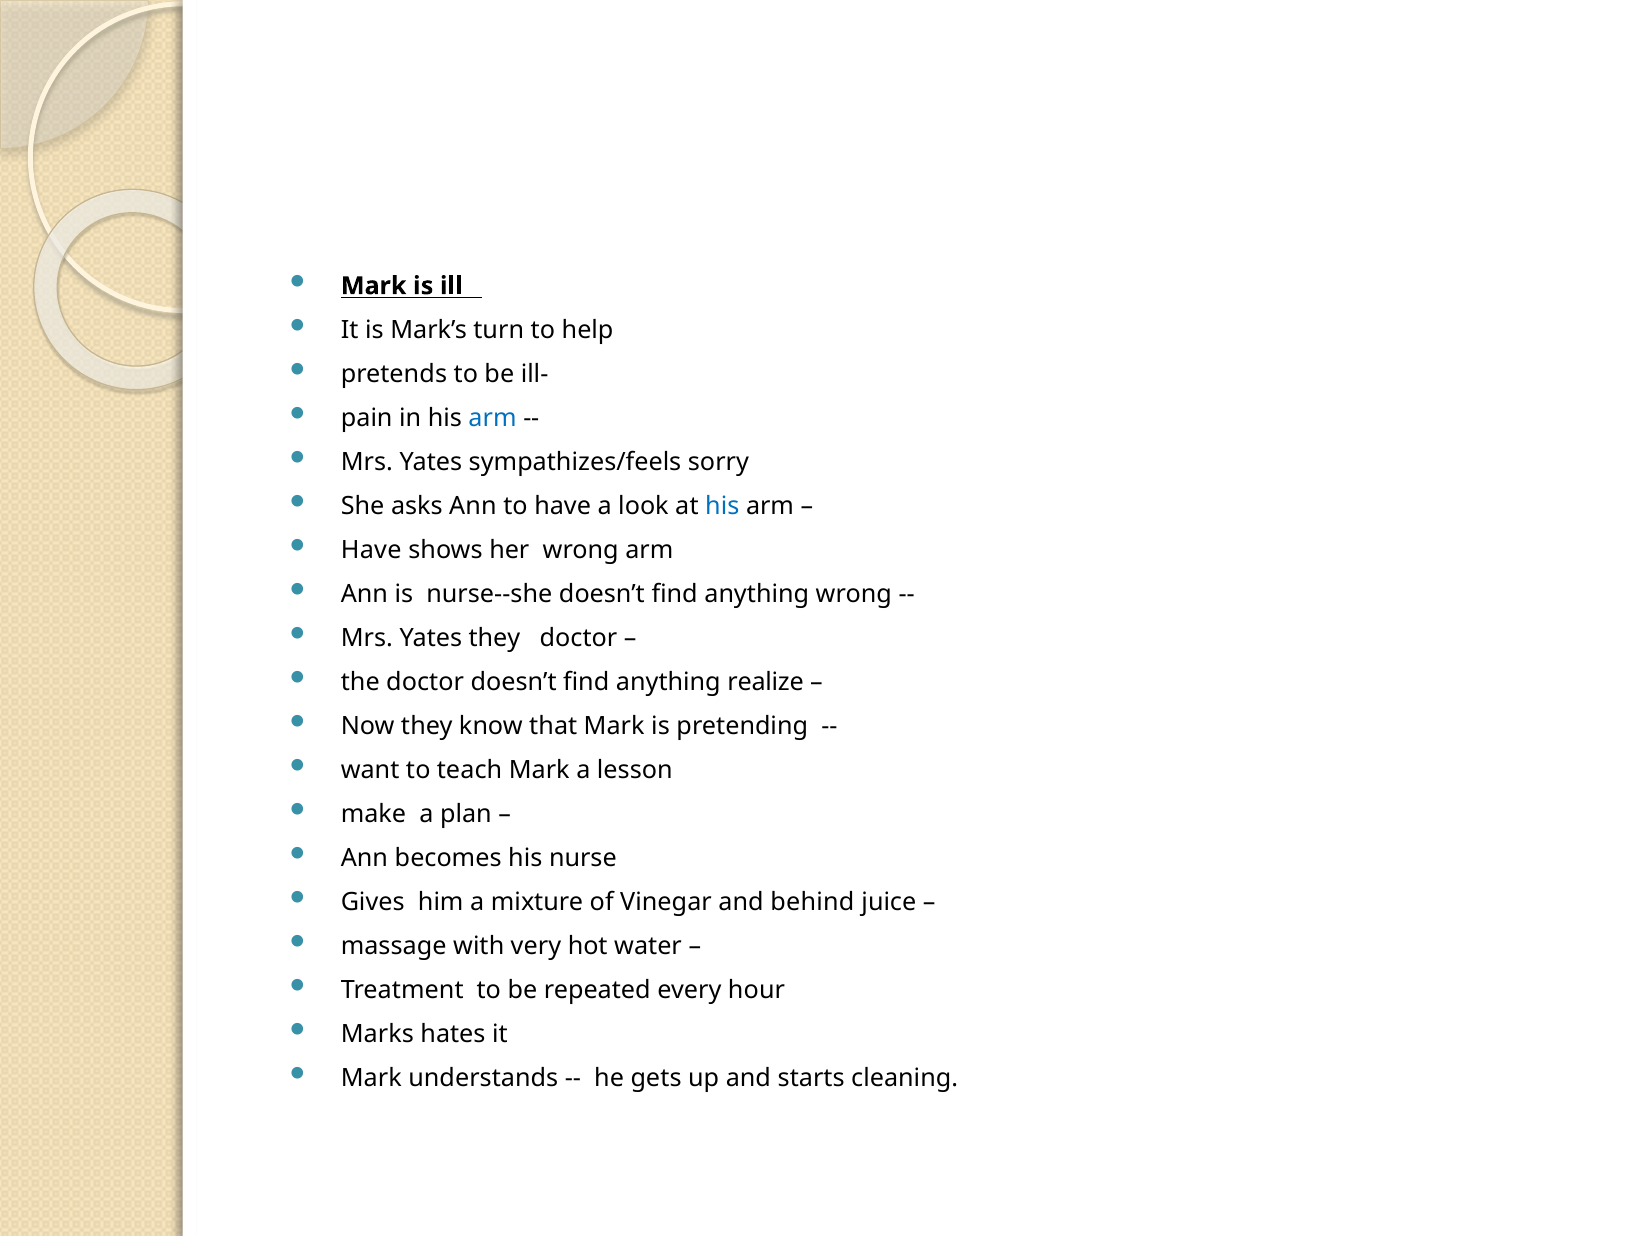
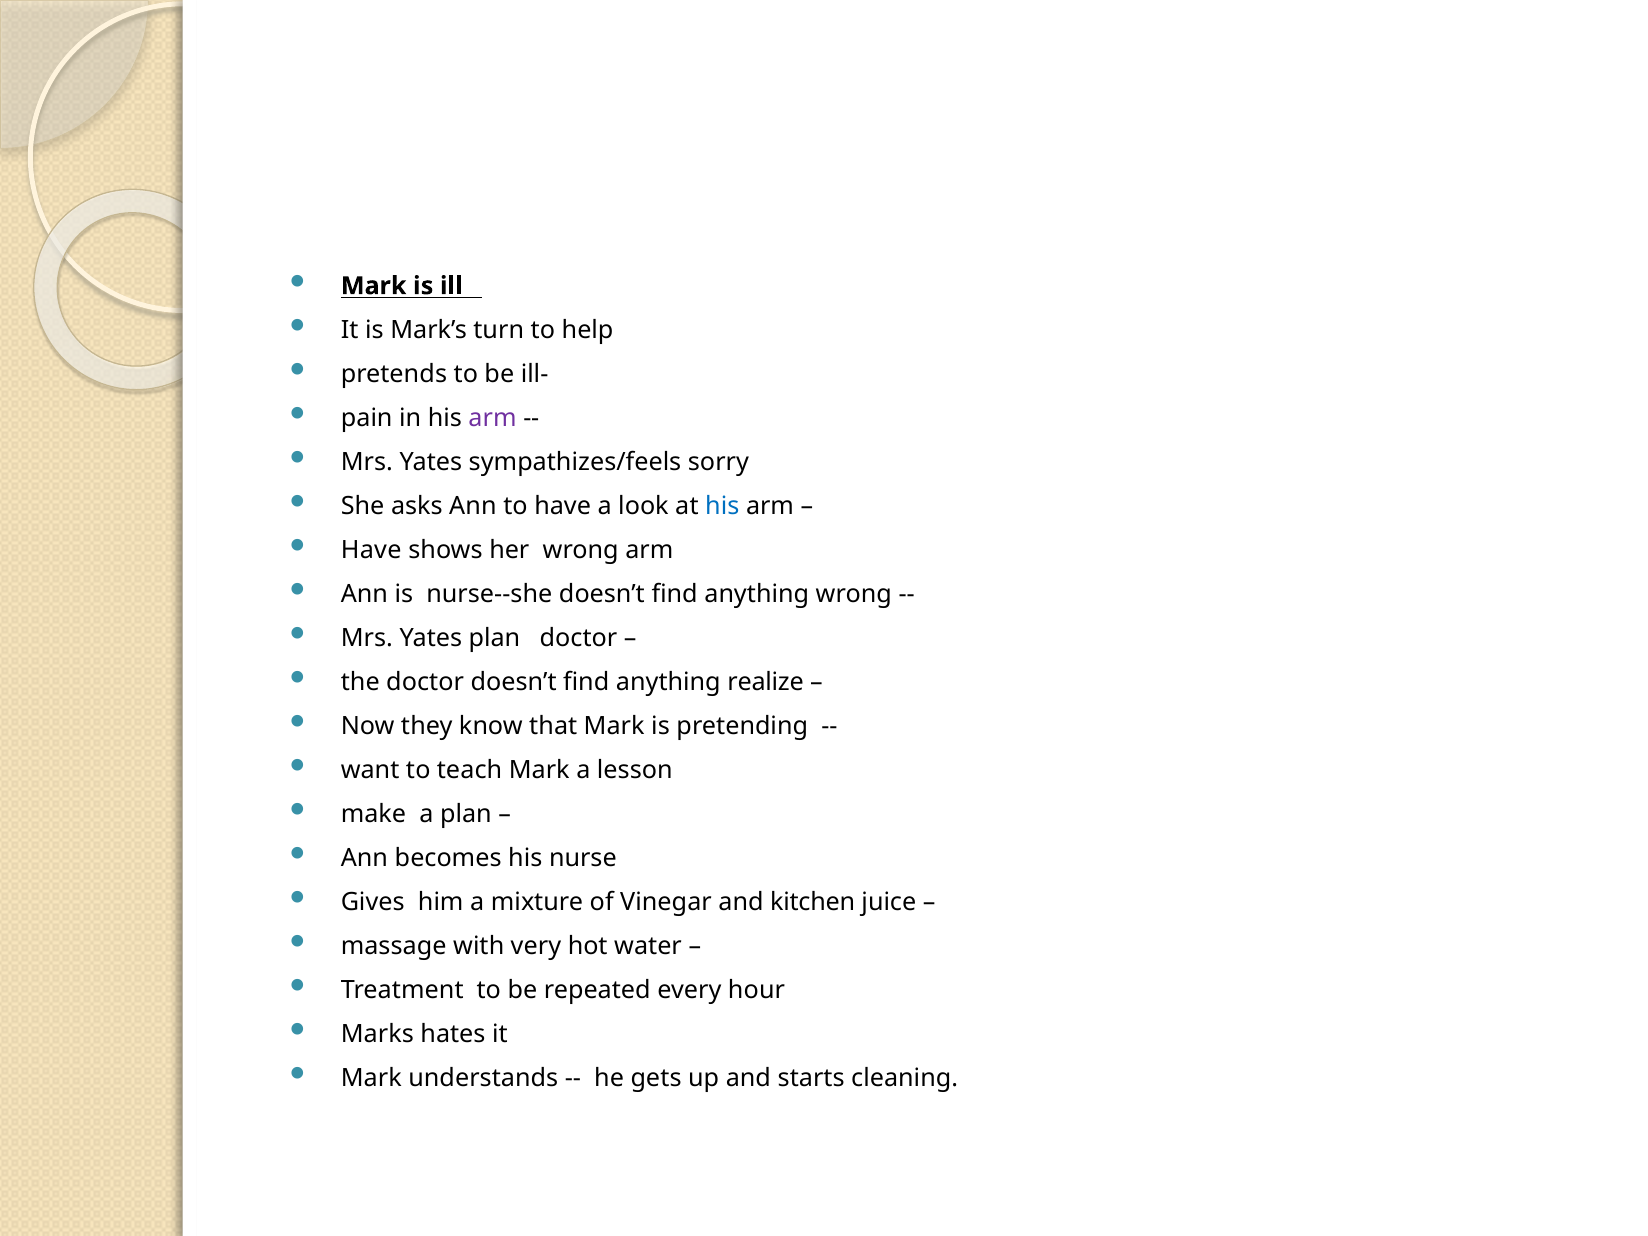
arm at (493, 418) colour: blue -> purple
Yates they: they -> plan
behind: behind -> kitchen
